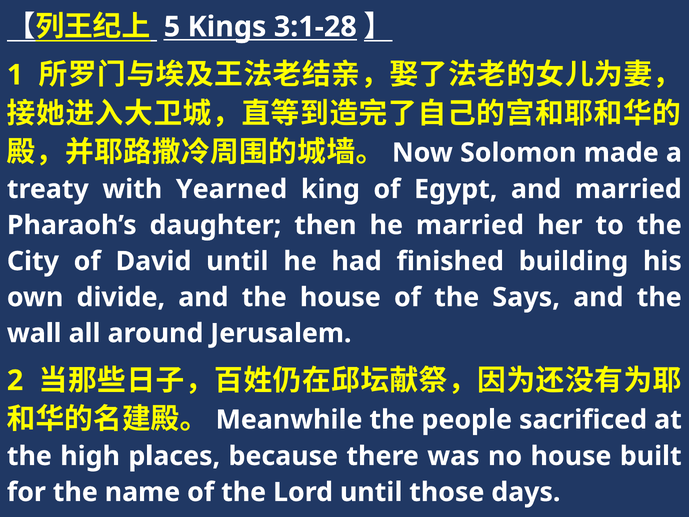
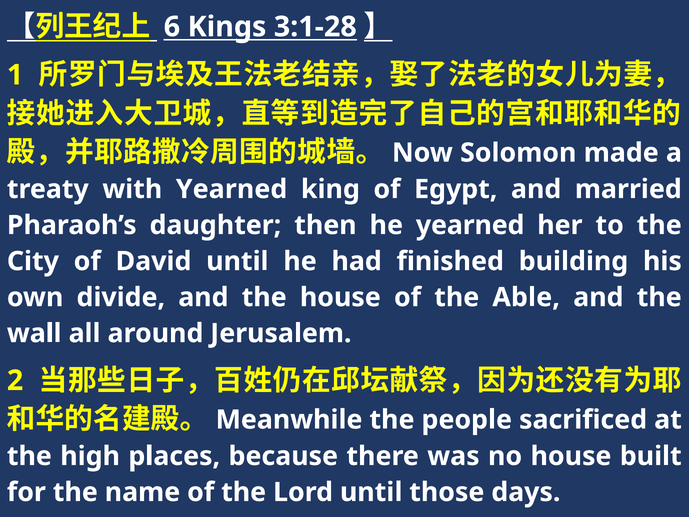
5: 5 -> 6
he married: married -> yearned
Says: Says -> Able
